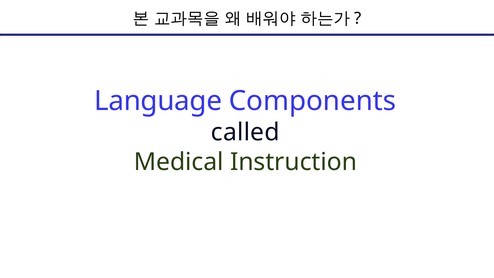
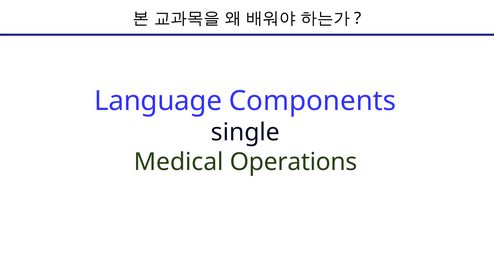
called: called -> single
Instruction: Instruction -> Operations
